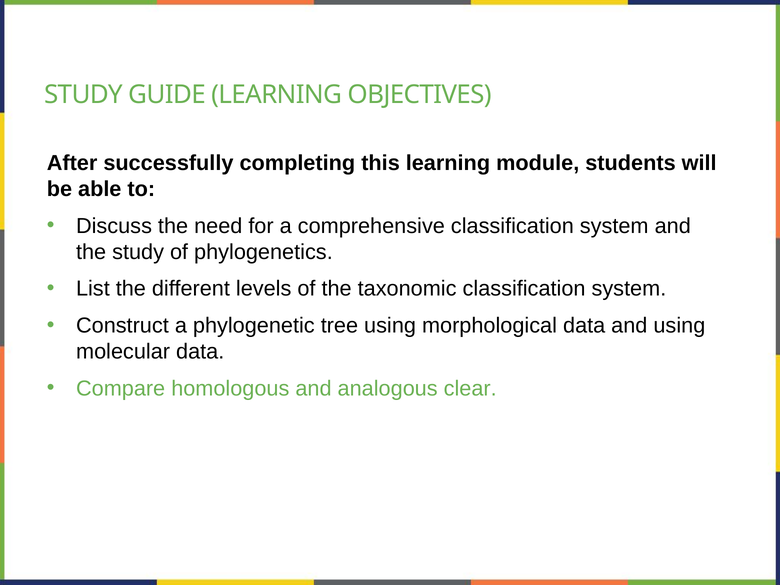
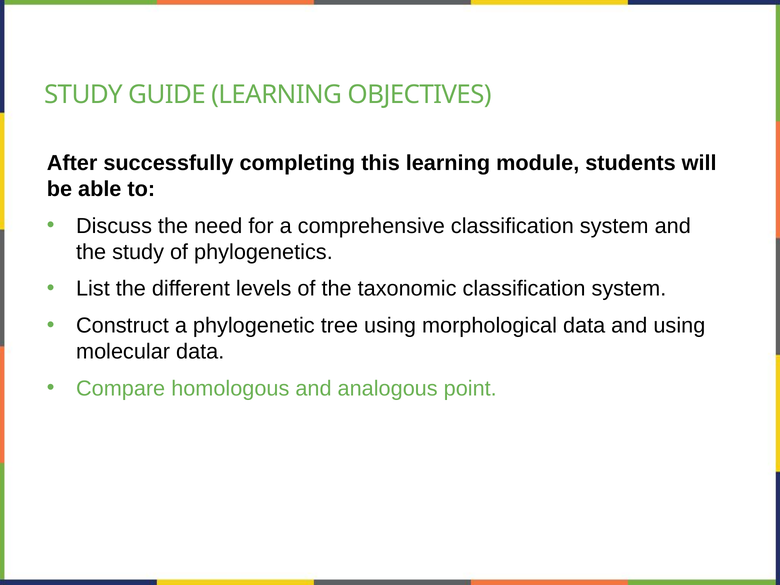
clear: clear -> point
